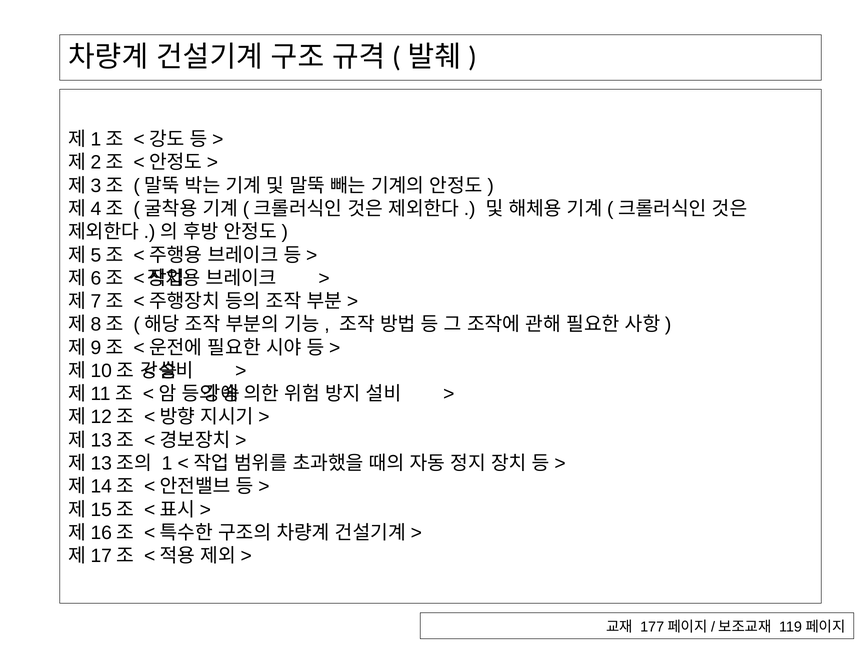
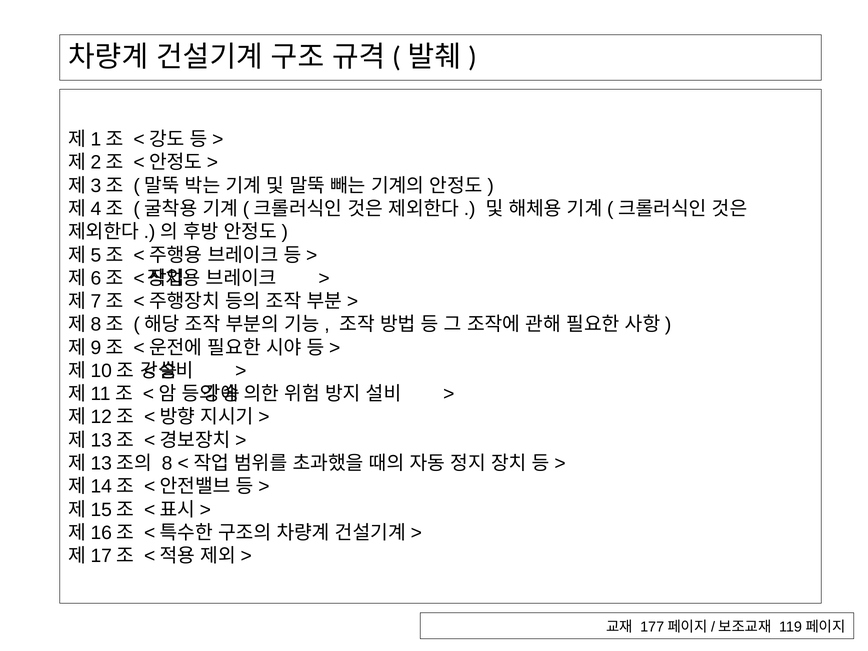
1: 1 -> 8
